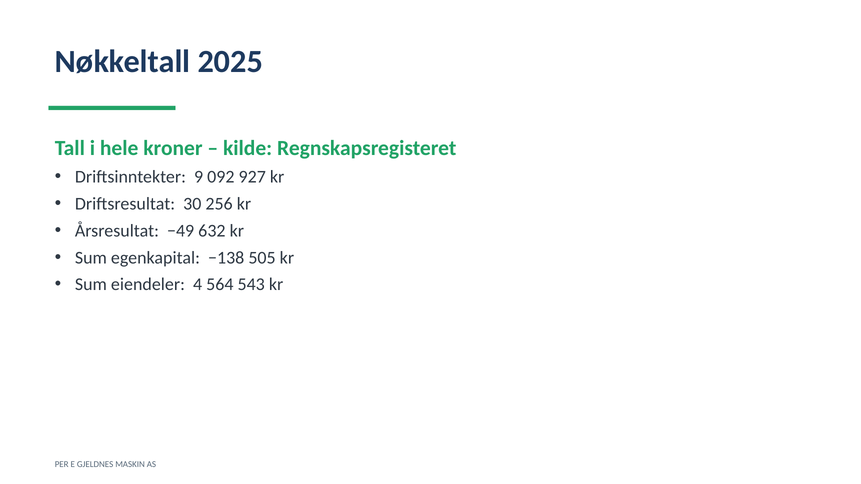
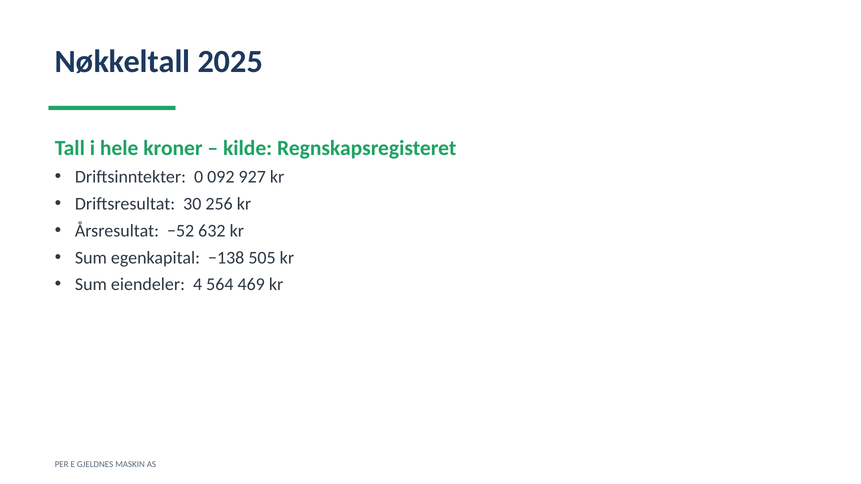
9: 9 -> 0
−49: −49 -> −52
543: 543 -> 469
